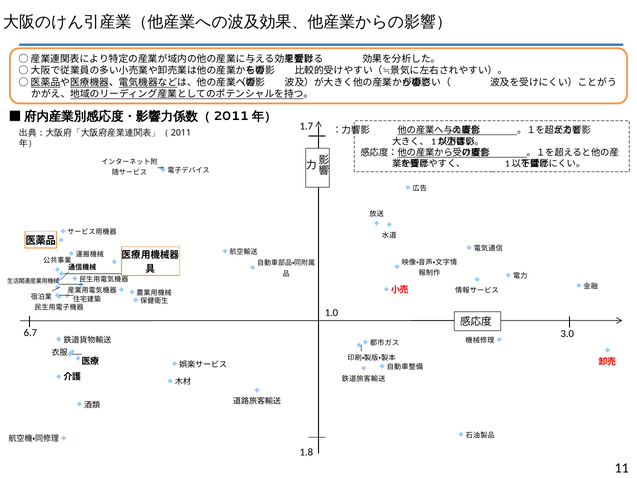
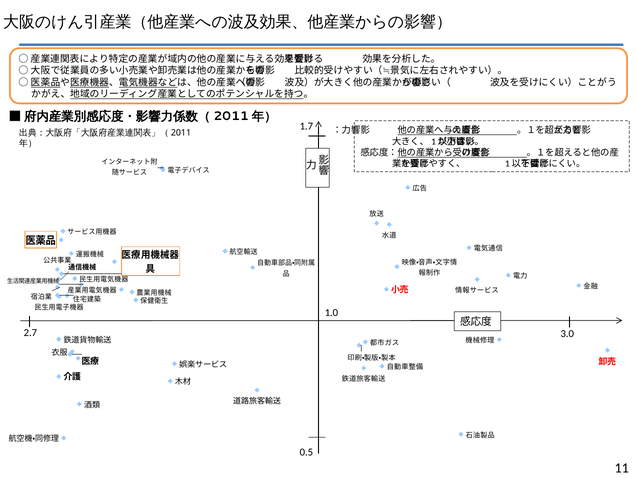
6.7: 6.7 -> 2.7
1.8: 1.8 -> 0.5
